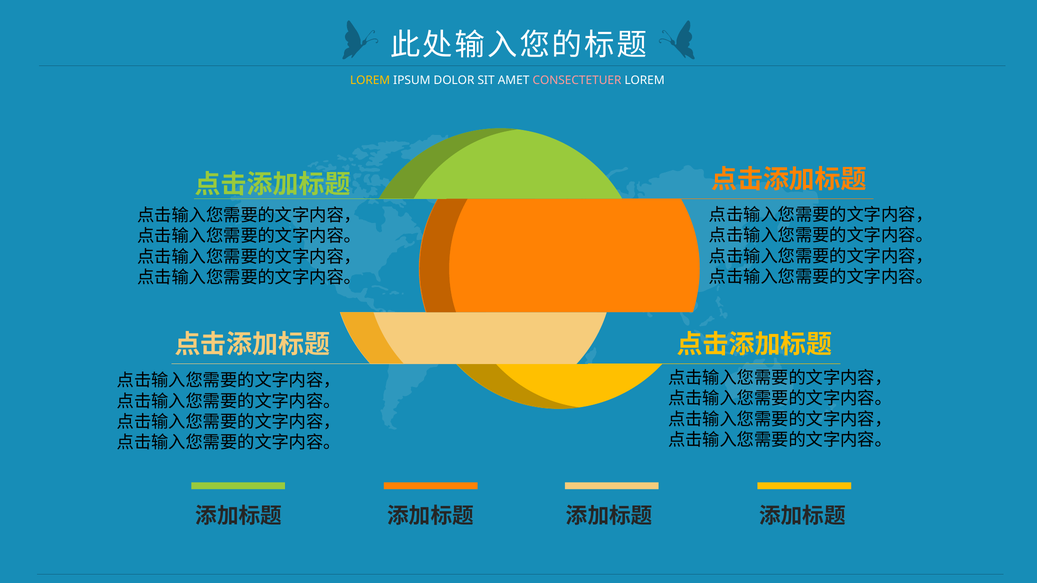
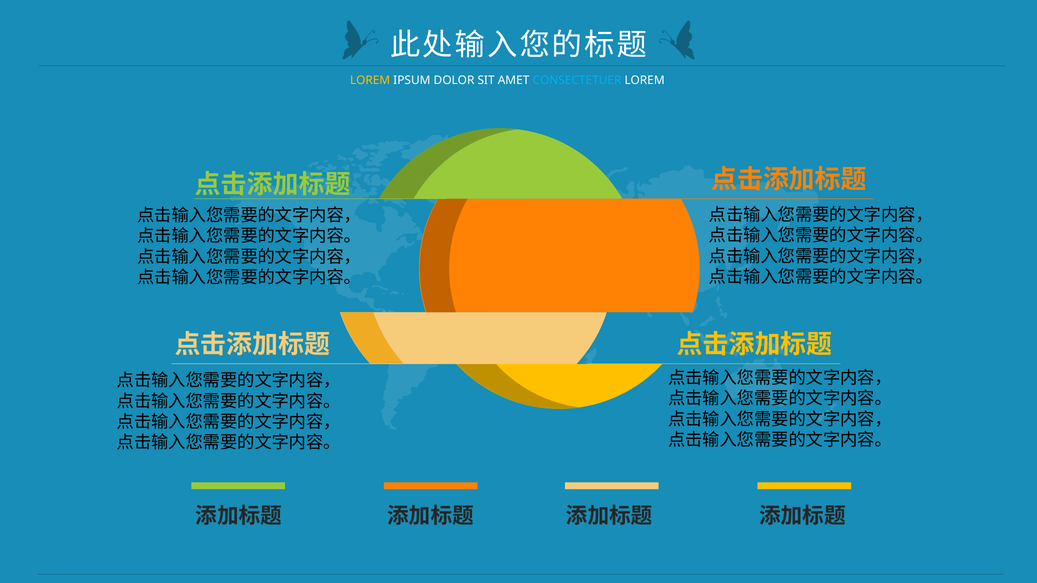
CONSECTETUER colour: pink -> light blue
